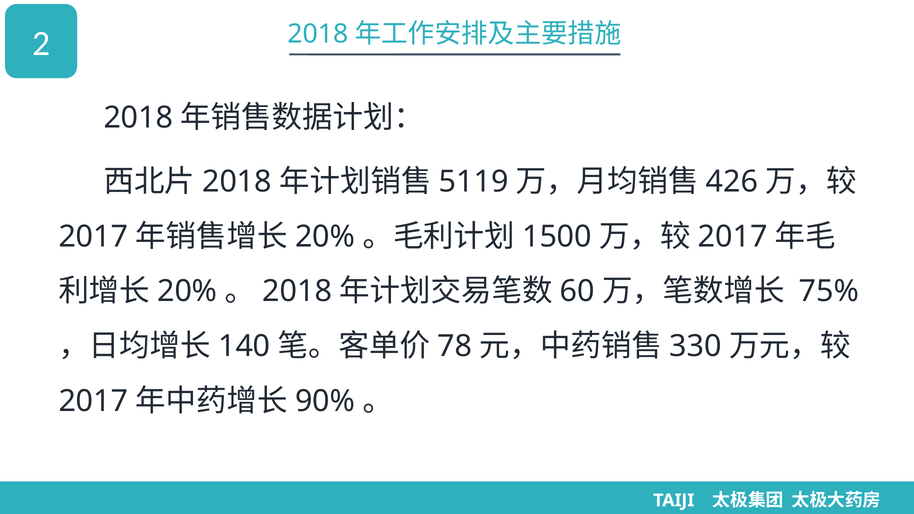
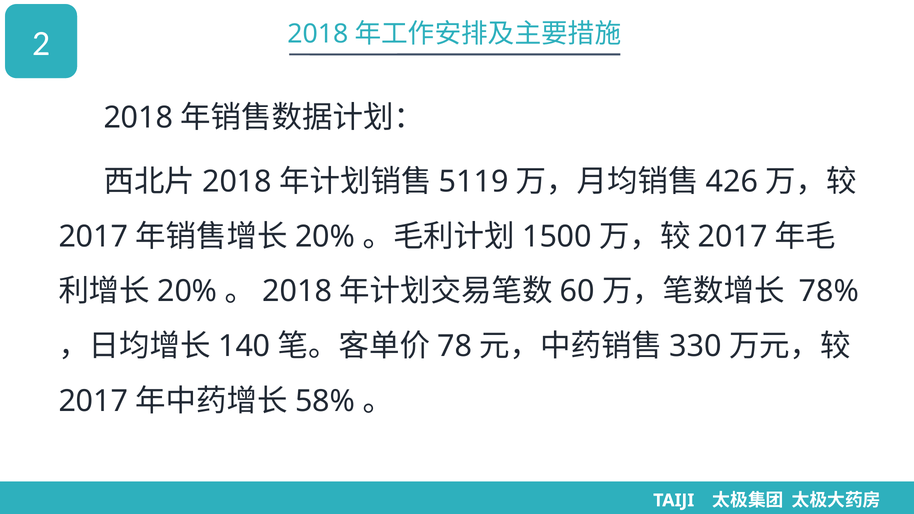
75%: 75% -> 78%
90%: 90% -> 58%
